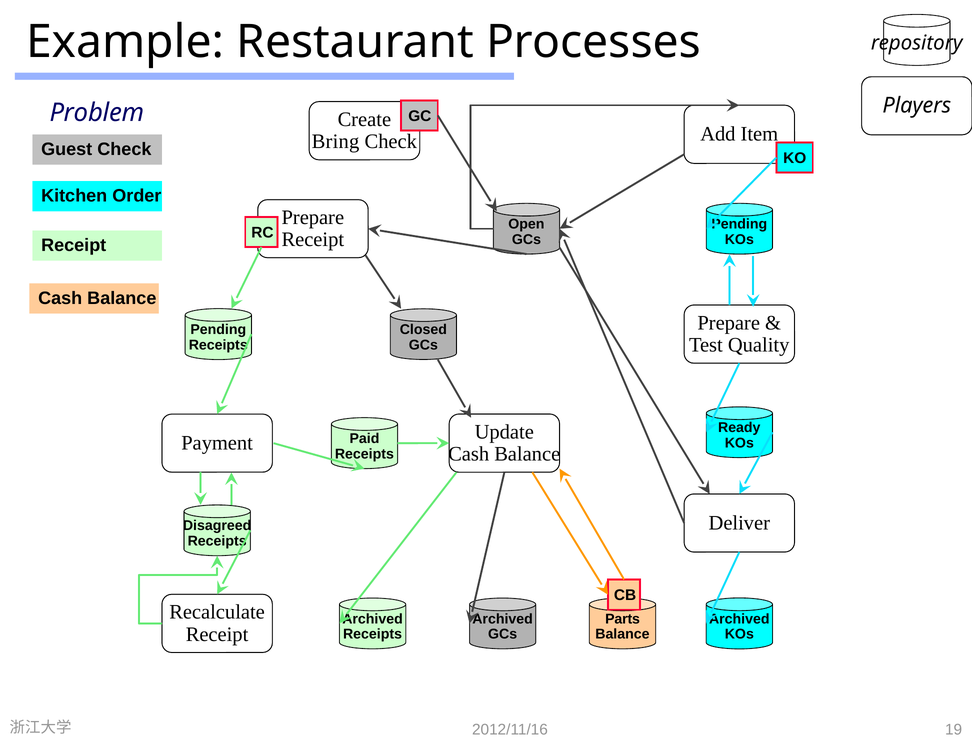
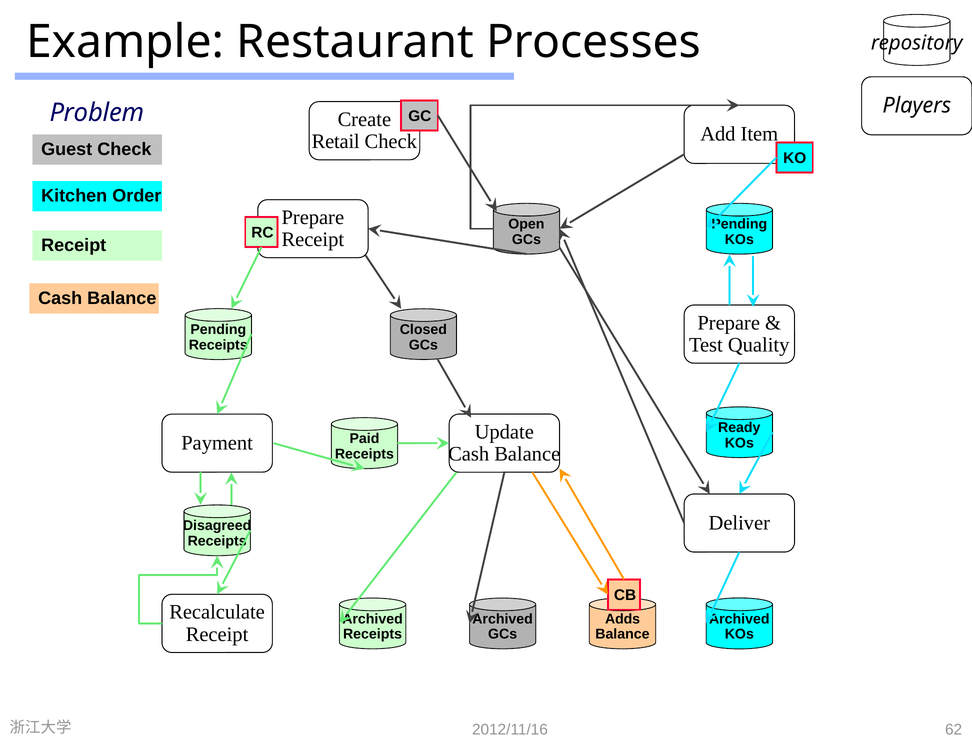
Bring: Bring -> Retail
Parts: Parts -> Adds
19: 19 -> 62
